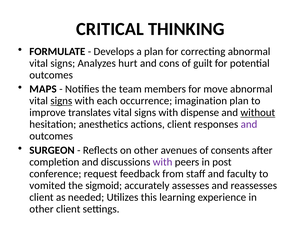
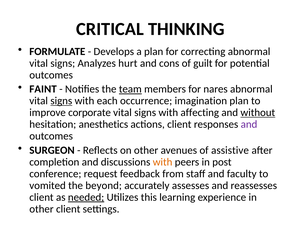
MAPS: MAPS -> FAINT
team underline: none -> present
move: move -> nares
translates: translates -> corporate
dispense: dispense -> affecting
consents: consents -> assistive
with at (163, 162) colour: purple -> orange
sigmoid: sigmoid -> beyond
needed underline: none -> present
